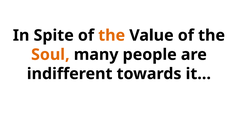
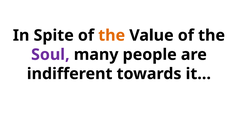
Soul colour: orange -> purple
